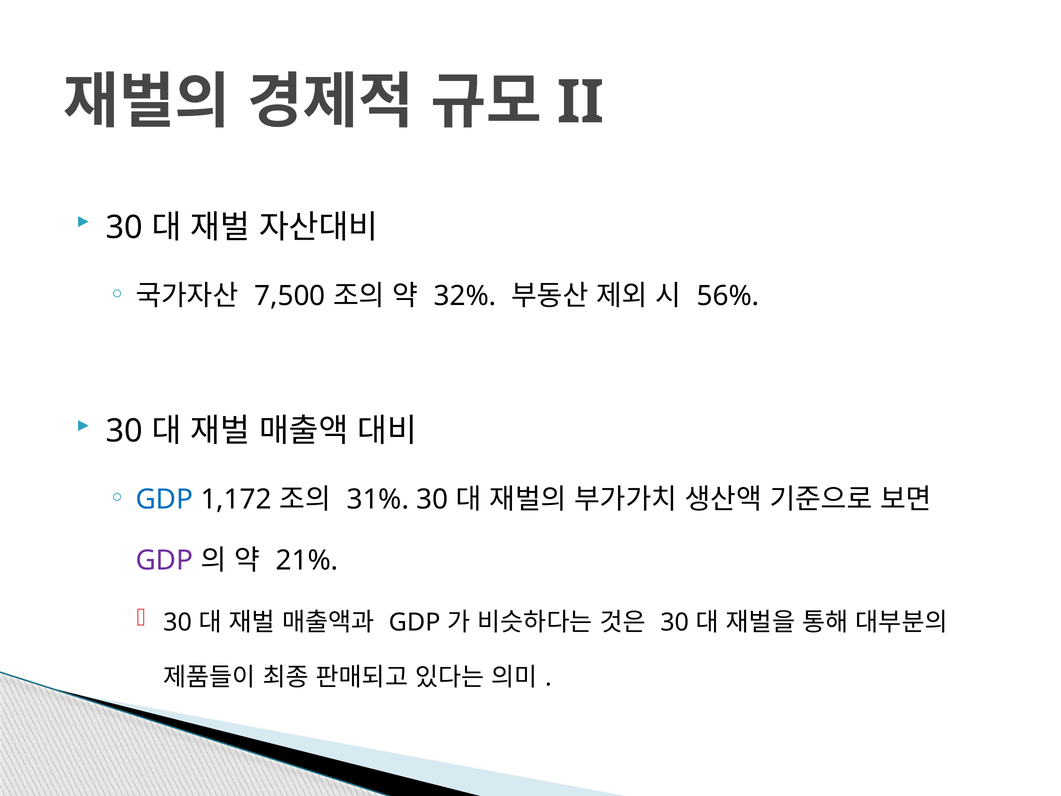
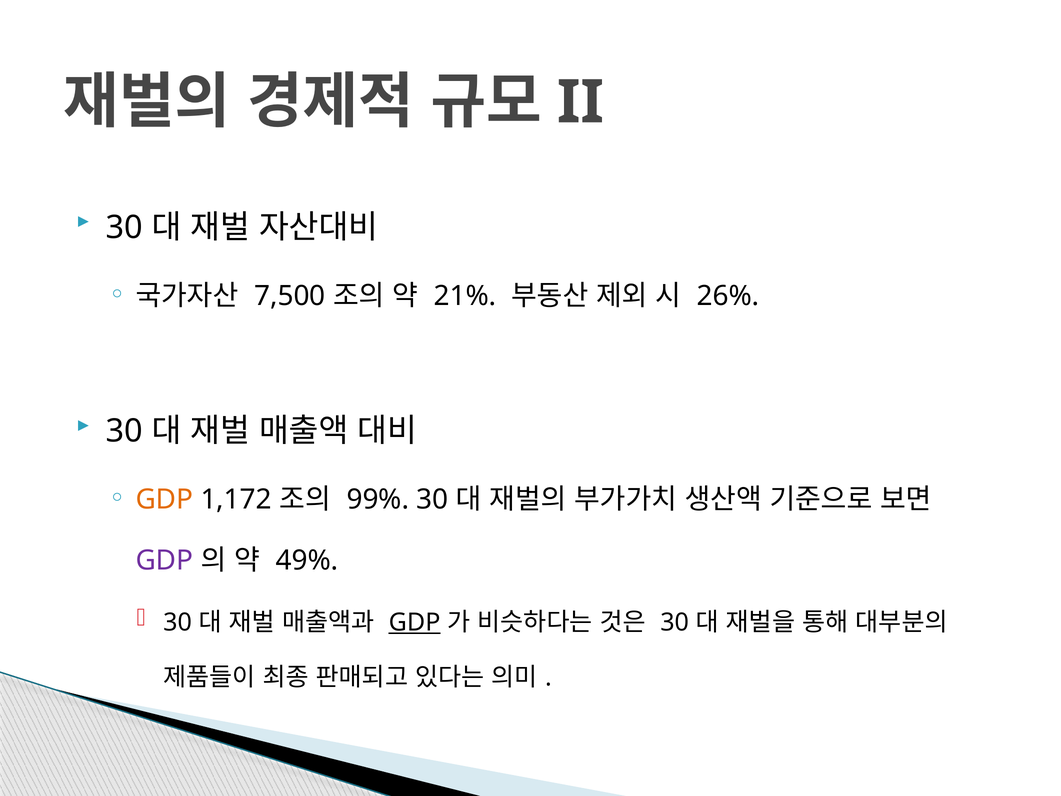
32%: 32% -> 21%
56%: 56% -> 26%
GDP at (164, 500) colour: blue -> orange
31%: 31% -> 99%
21%: 21% -> 49%
GDP at (415, 622) underline: none -> present
